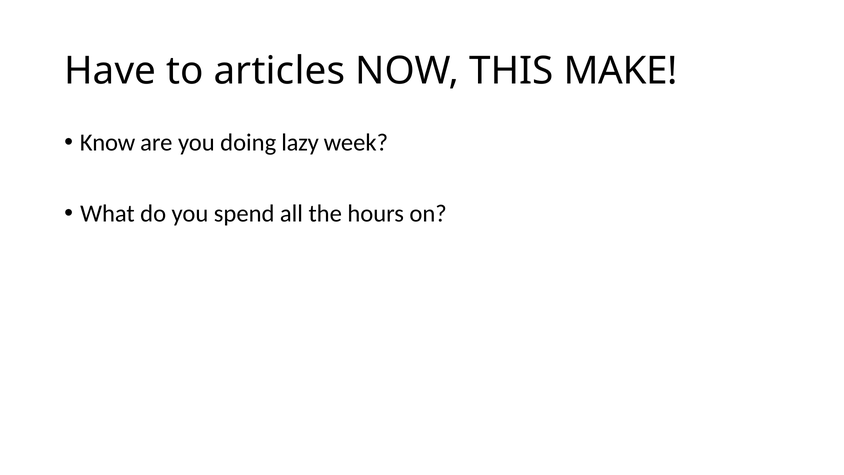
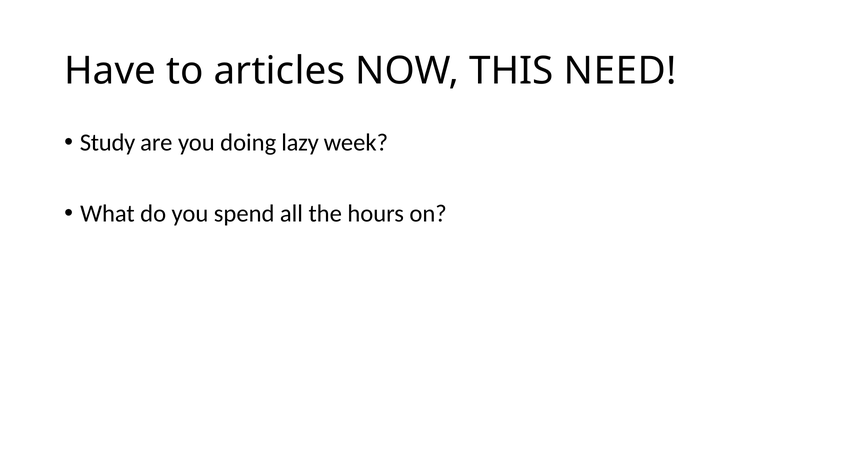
MAKE: MAKE -> NEED
Know: Know -> Study
